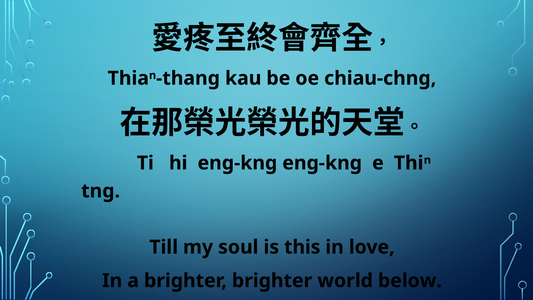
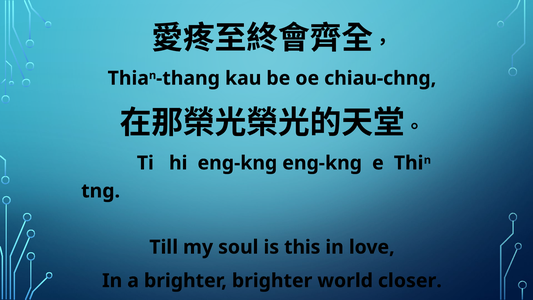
below: below -> closer
